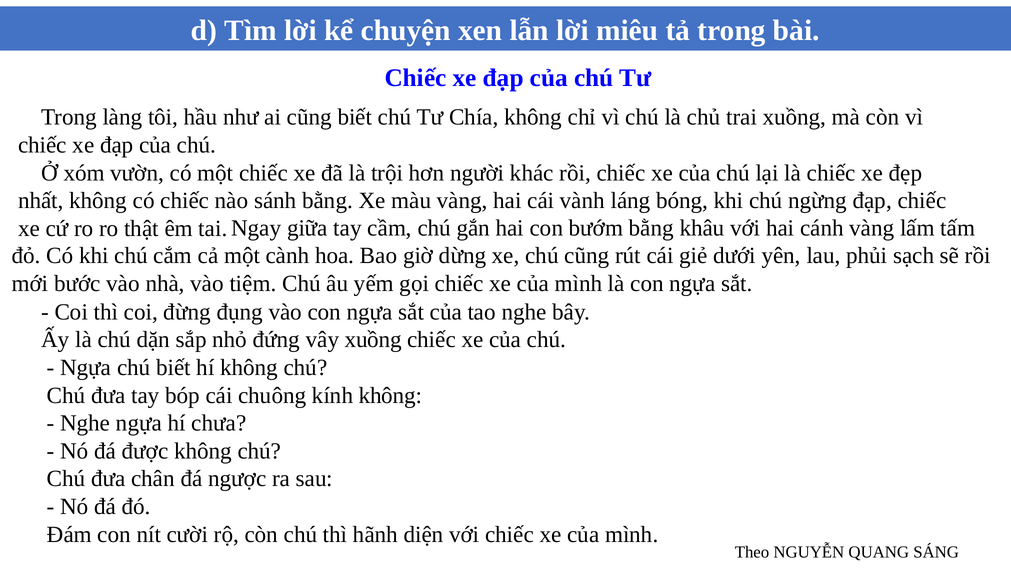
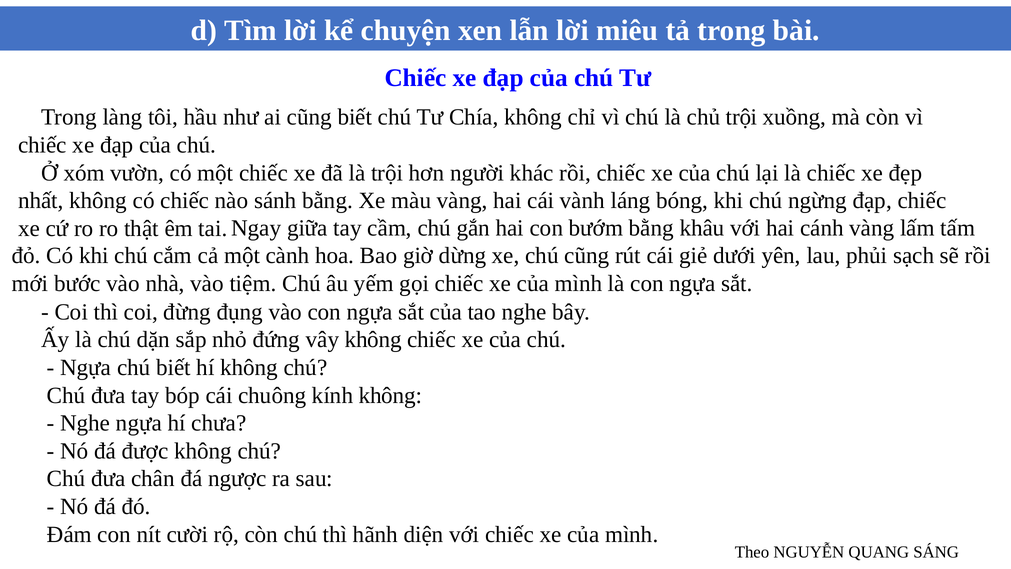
chủ trai: trai -> trội
vây xuồng: xuồng -> không
